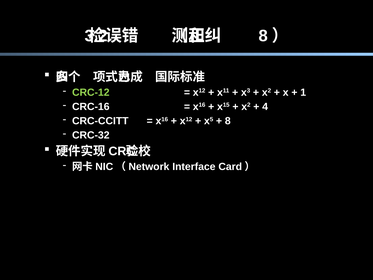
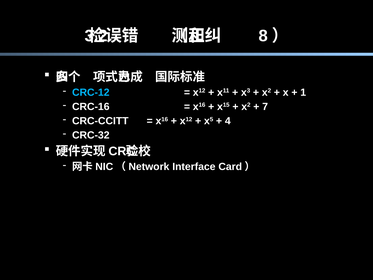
CRC-12 colour: light green -> light blue
4: 4 -> 7
8 at (228, 121): 8 -> 4
